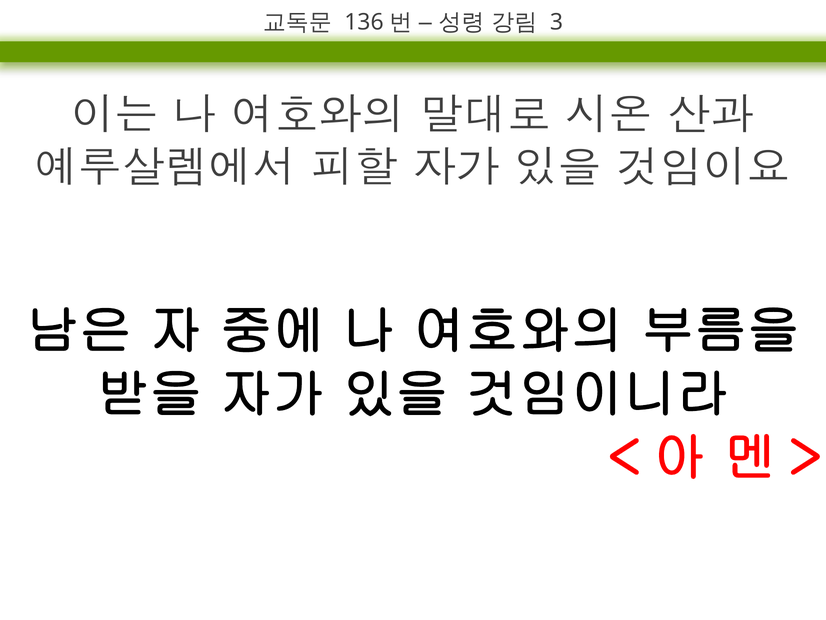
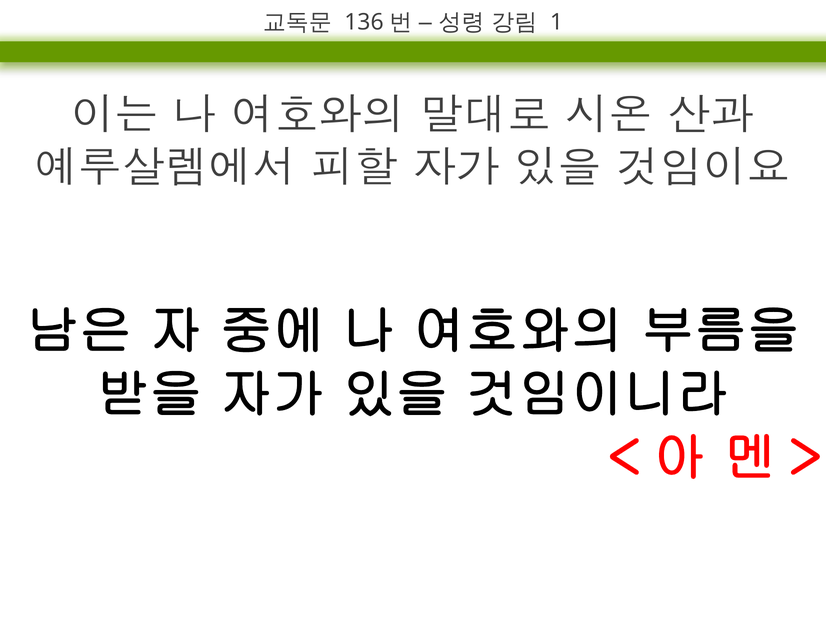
3: 3 -> 1
